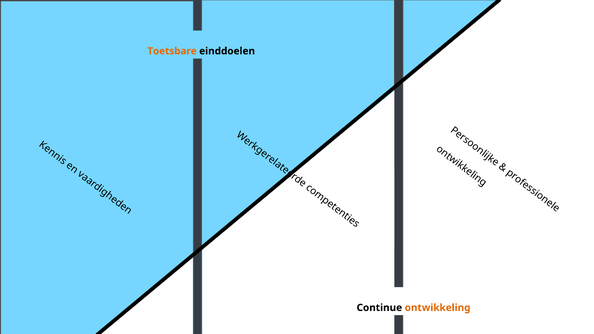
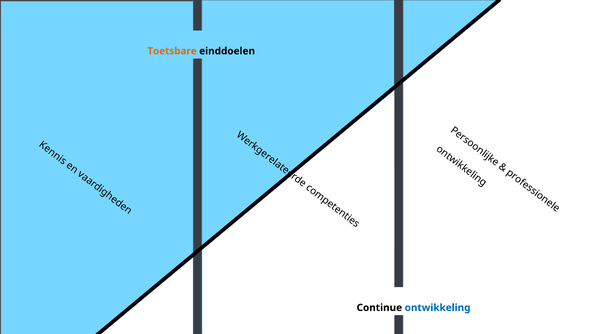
ontwikkeling colour: orange -> blue
